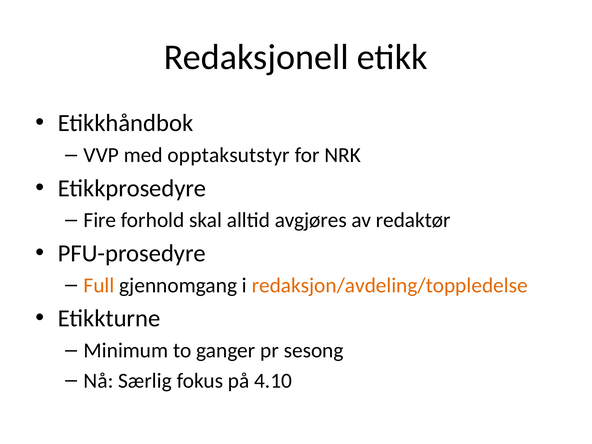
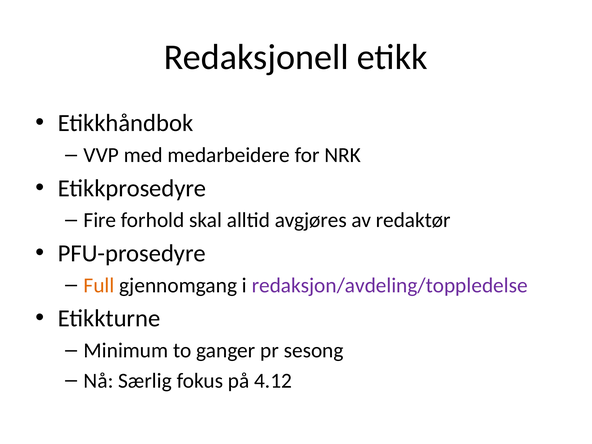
opptaksutstyr: opptaksutstyr -> medarbeidere
redaksjon/avdeling/toppledelse colour: orange -> purple
4.10: 4.10 -> 4.12
